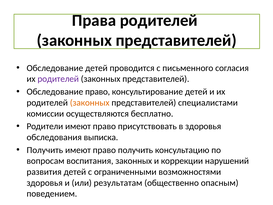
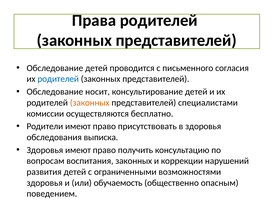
родителей at (58, 79) colour: purple -> blue
Обследование право: право -> носит
Получить at (45, 150): Получить -> Здоровья
результатам: результатам -> обучаемость
